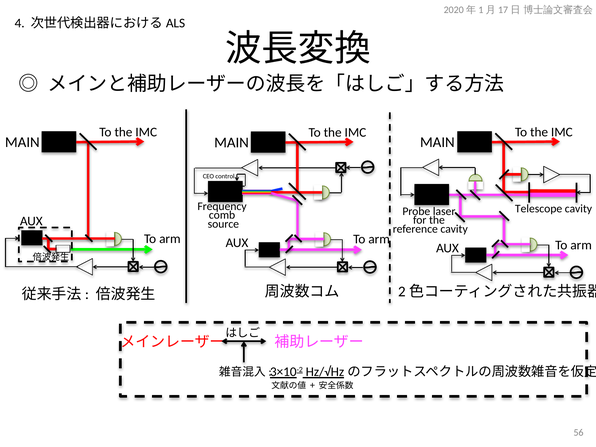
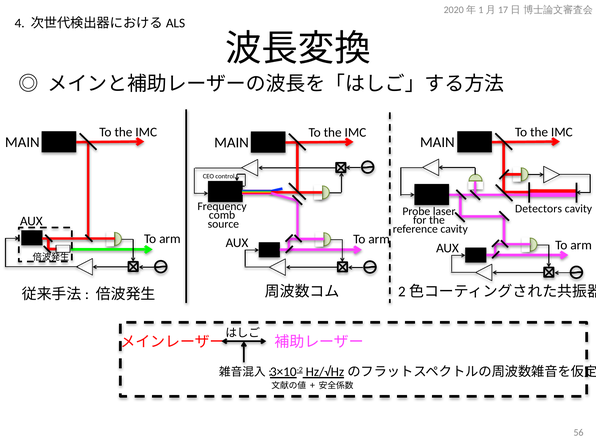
Telescope: Telescope -> Detectors
